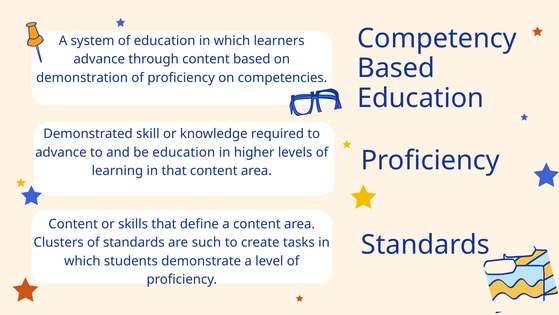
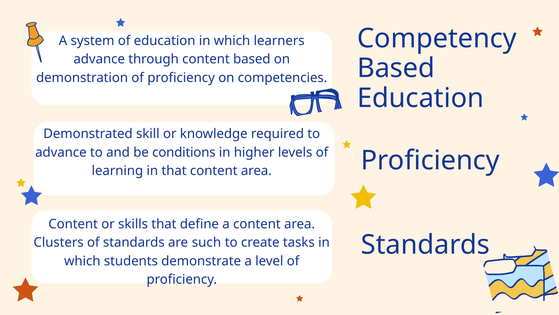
be education: education -> conditions
